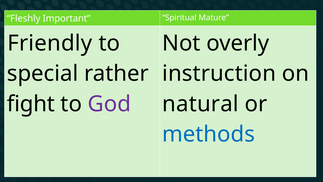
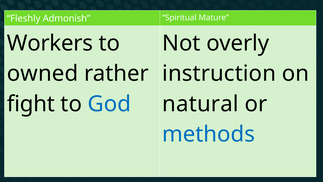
Important: Important -> Admonish
Friendly: Friendly -> Workers
special: special -> owned
God colour: purple -> blue
